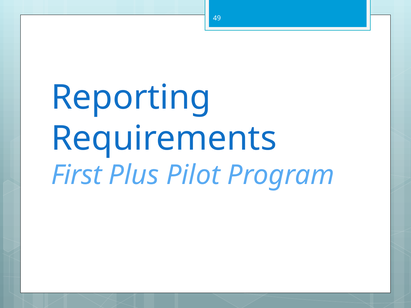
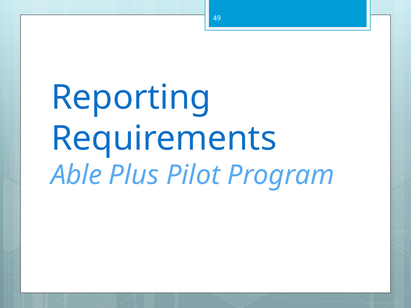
First: First -> Able
